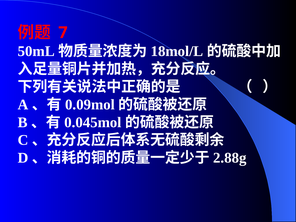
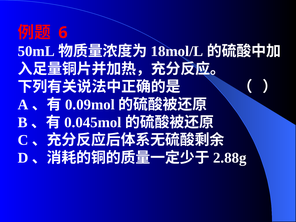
7: 7 -> 6
